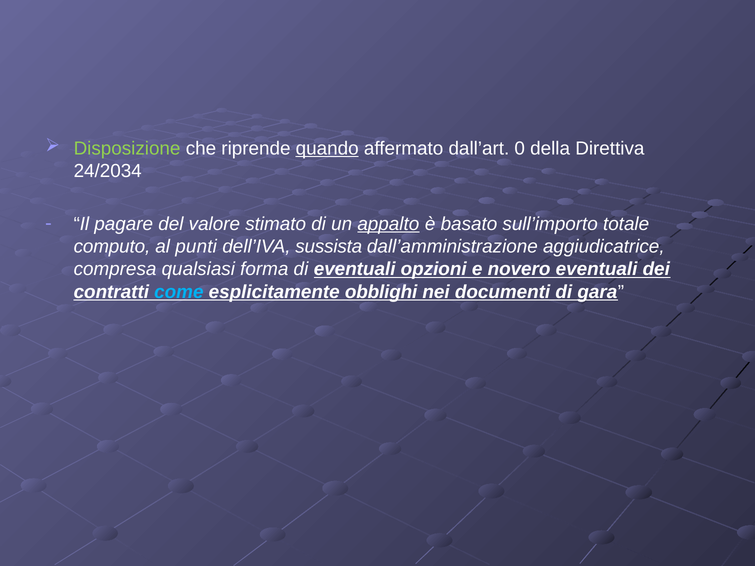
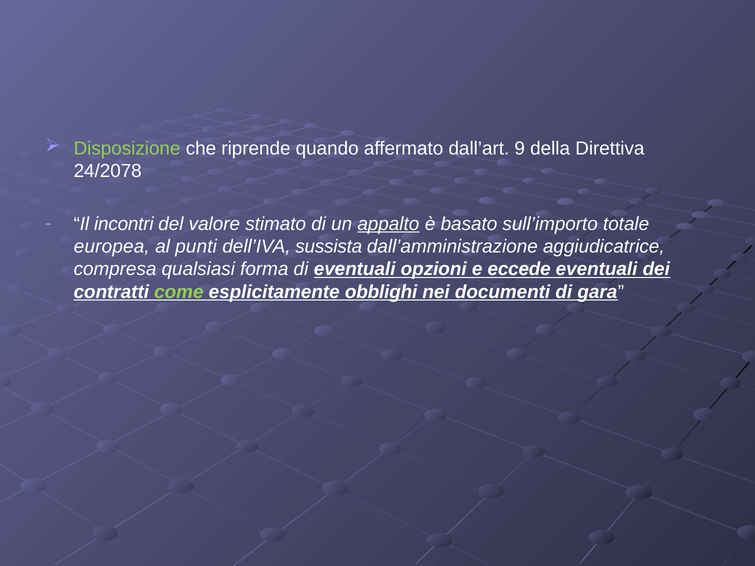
quando underline: present -> none
0: 0 -> 9
24/2034: 24/2034 -> 24/2078
pagare: pagare -> incontri
computo: computo -> europea
novero: novero -> eccede
come colour: light blue -> light green
